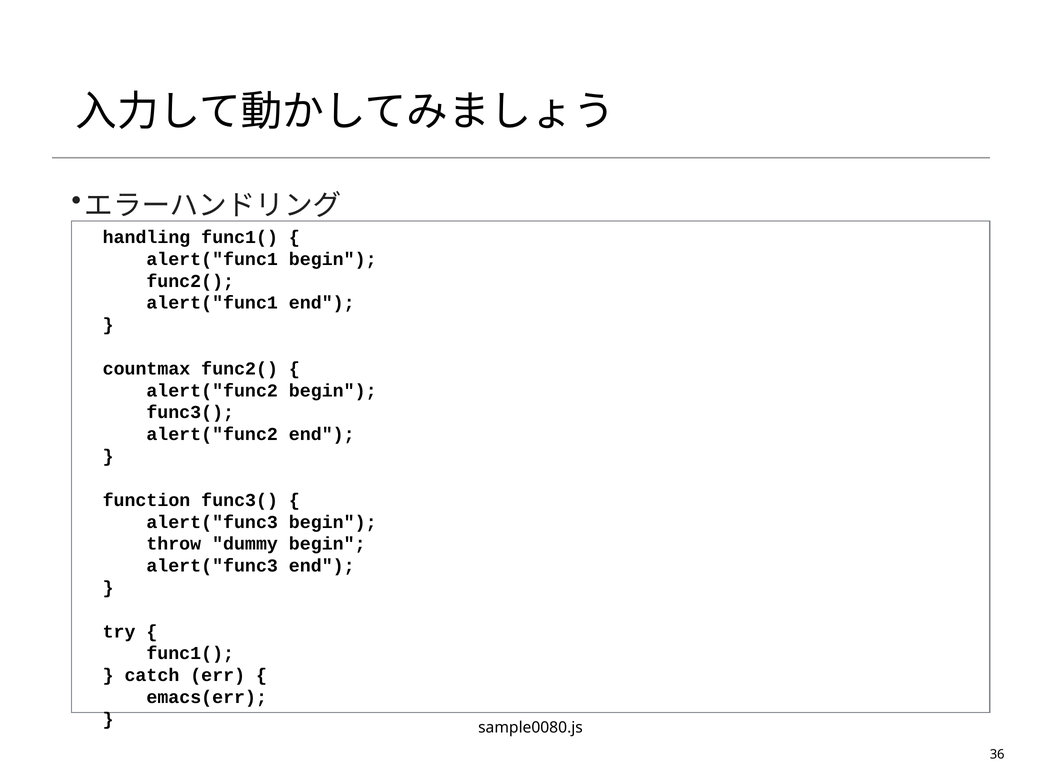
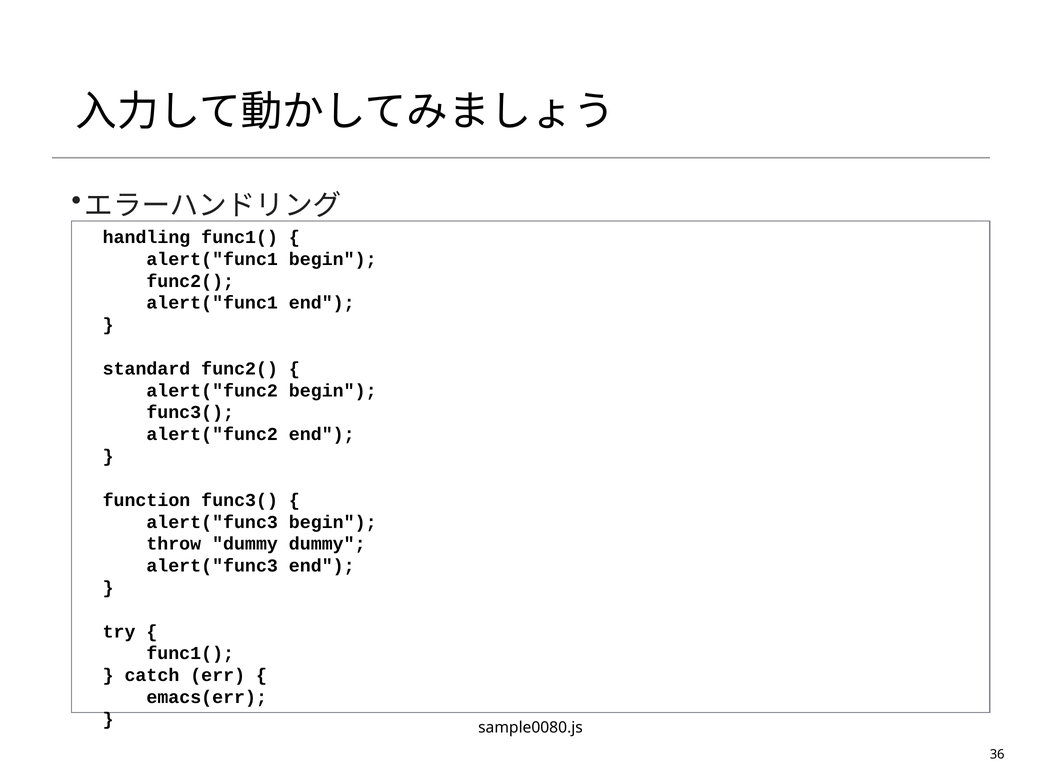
countmax: countmax -> standard
dummy begin: begin -> dummy
